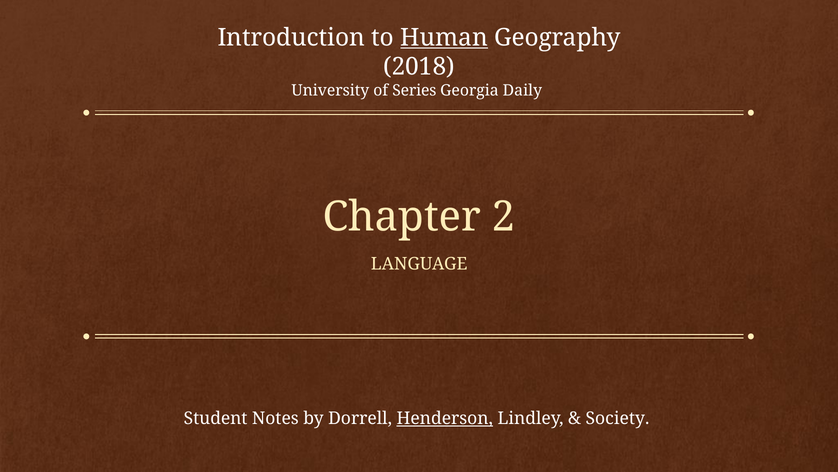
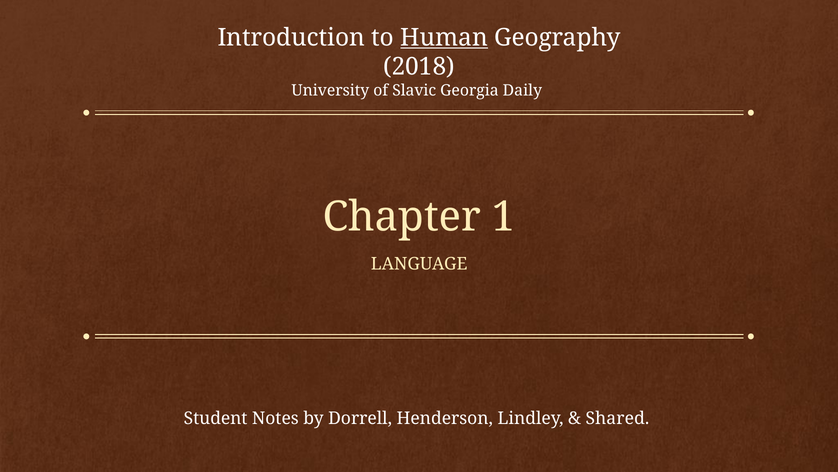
Series: Series -> Slavic
2: 2 -> 1
Henderson underline: present -> none
Society: Society -> Shared
